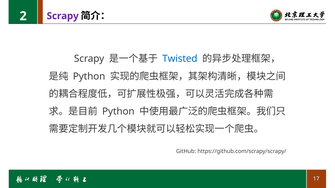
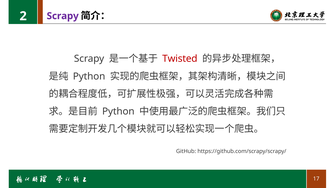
Twisted colour: blue -> red
